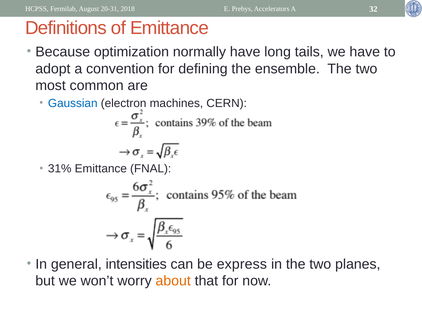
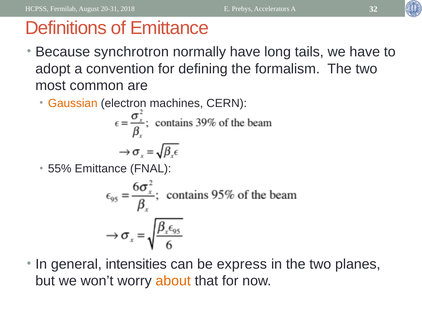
optimization: optimization -> synchrotron
ensemble: ensemble -> formalism
Gaussian colour: blue -> orange
31%: 31% -> 55%
